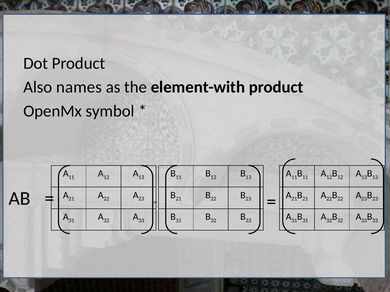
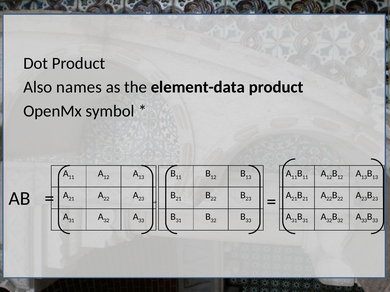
element-with: element-with -> element-data
